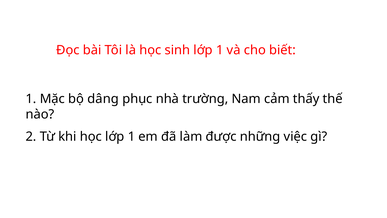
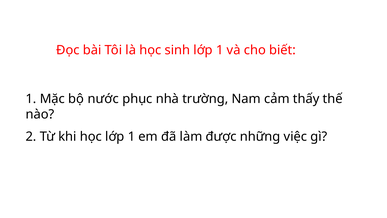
dâng: dâng -> nước
